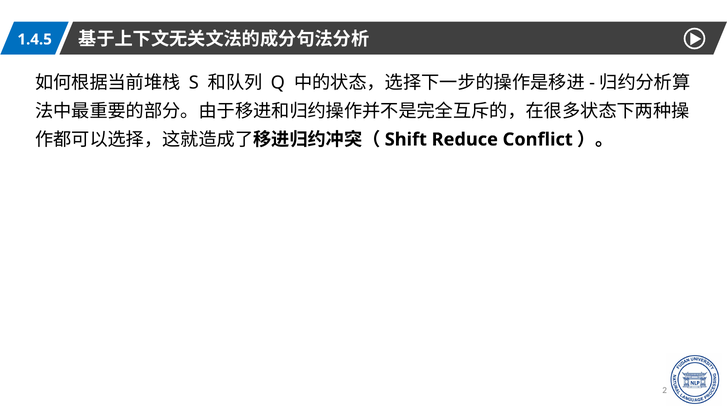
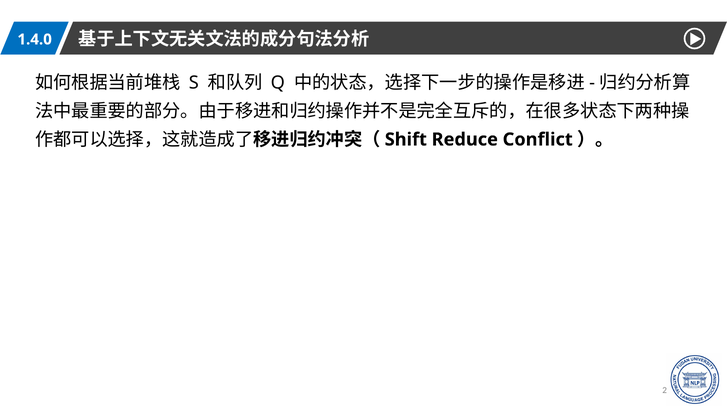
1.4.5: 1.4.5 -> 1.4.0
